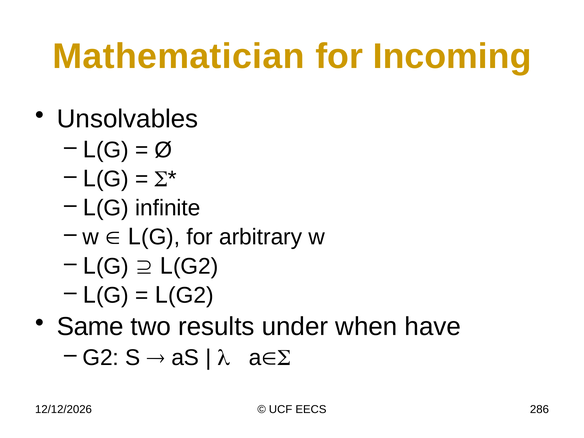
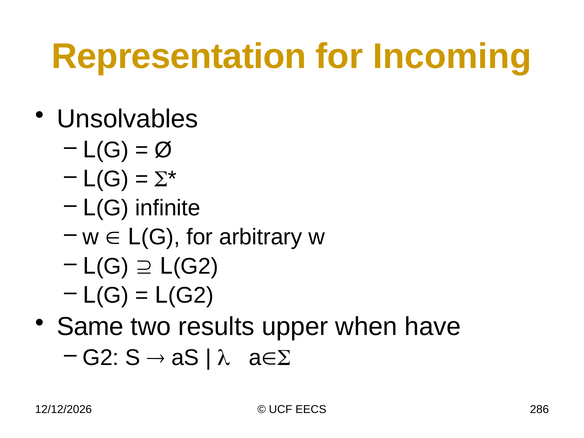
Mathematician: Mathematician -> Representation
under: under -> upper
